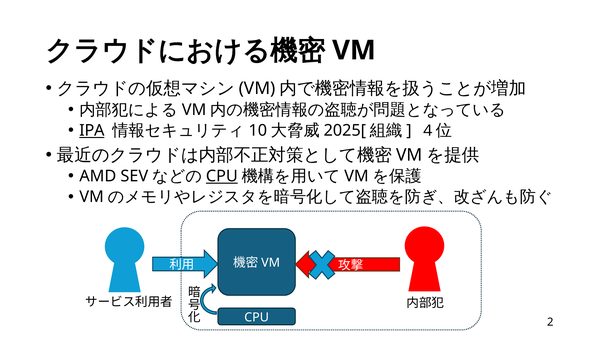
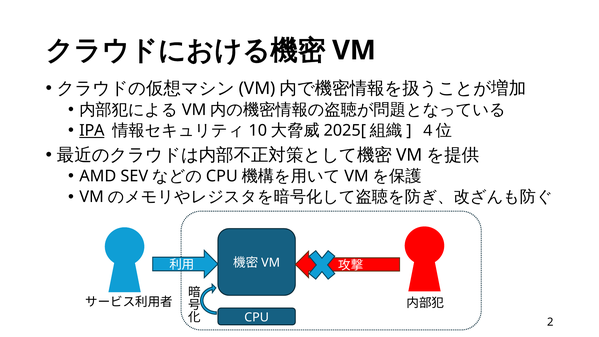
CPU at (222, 176) underline: present -> none
